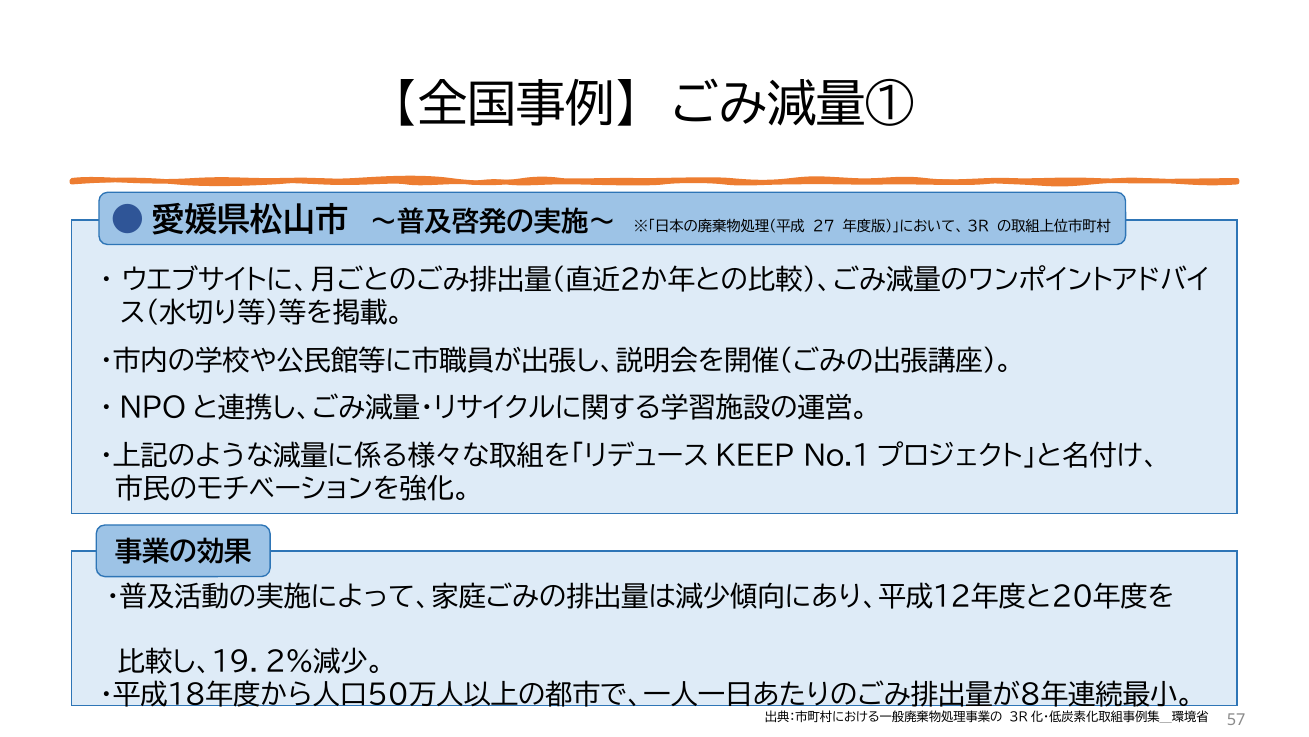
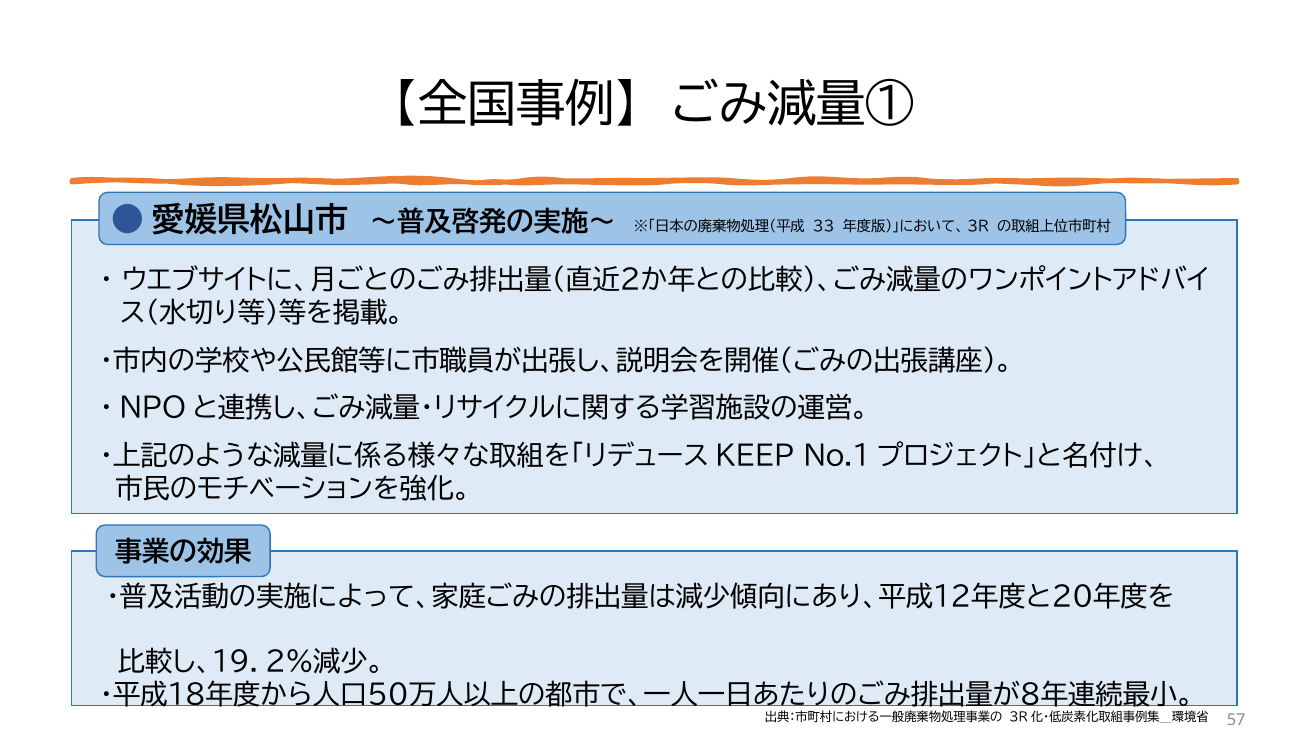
27: 27 -> 33
